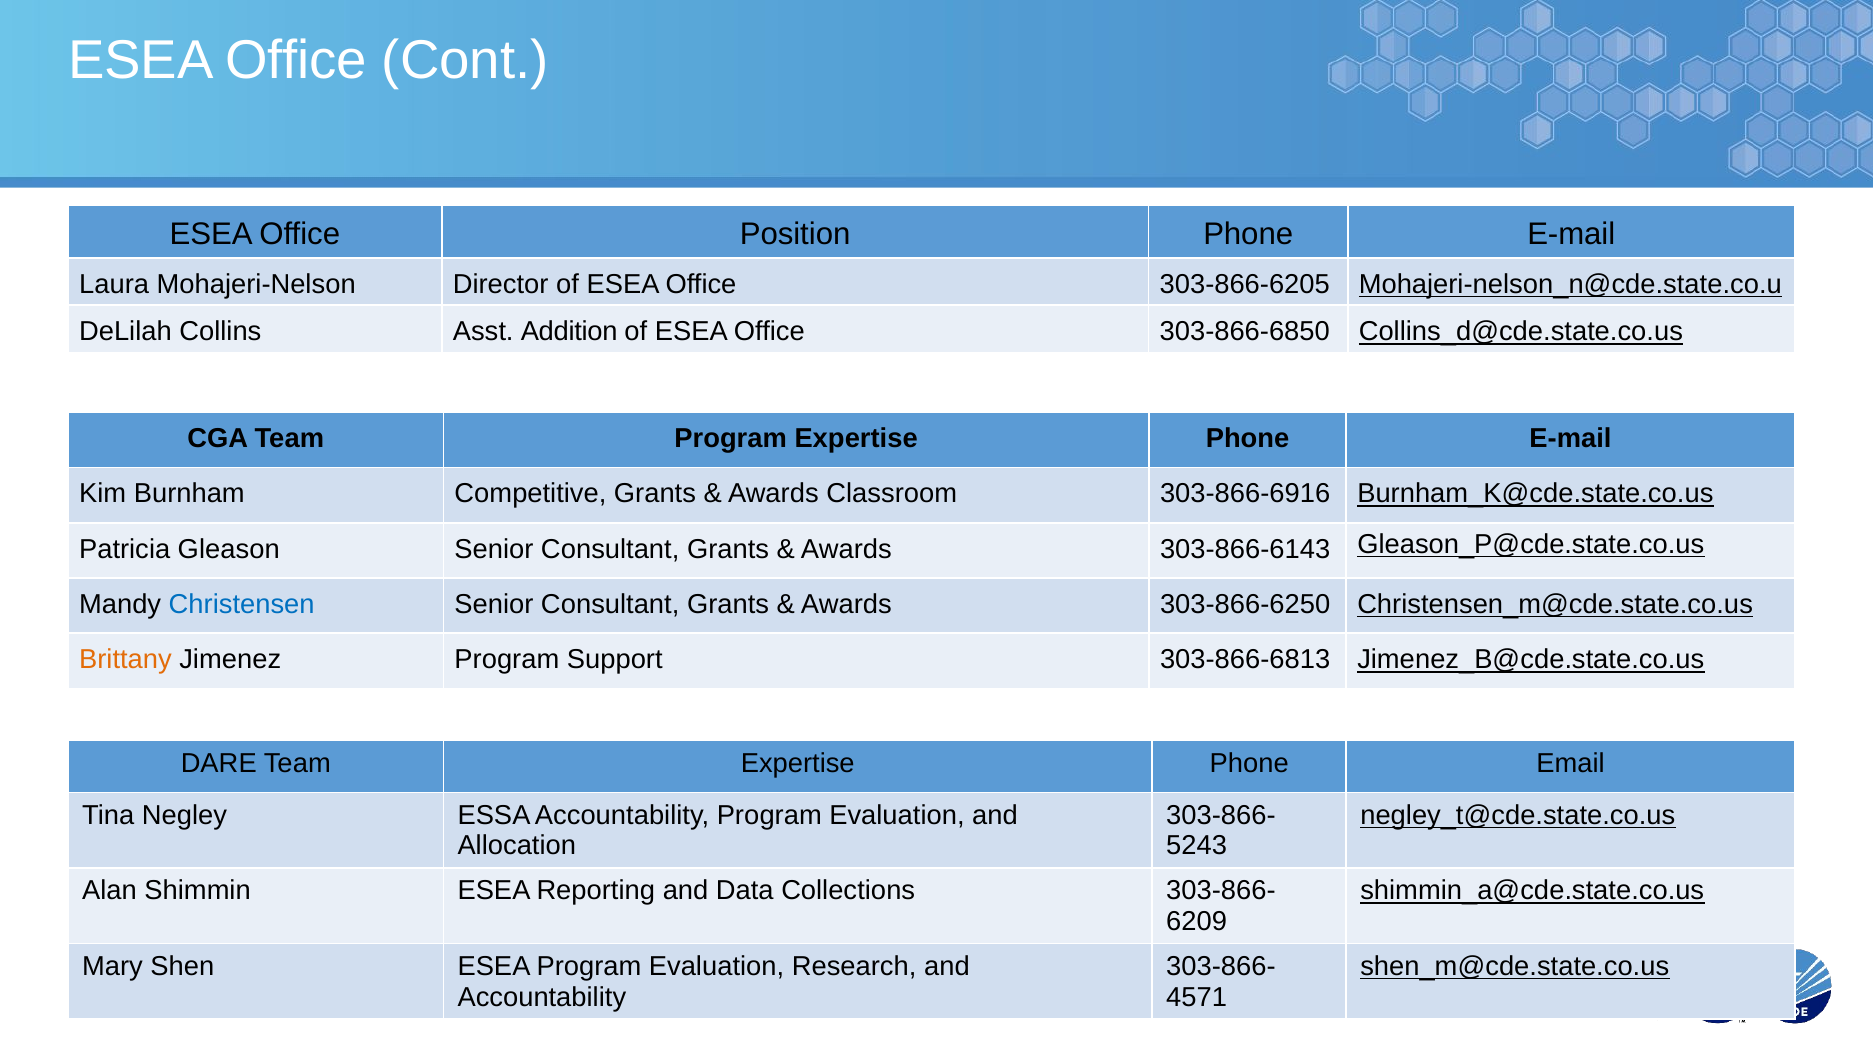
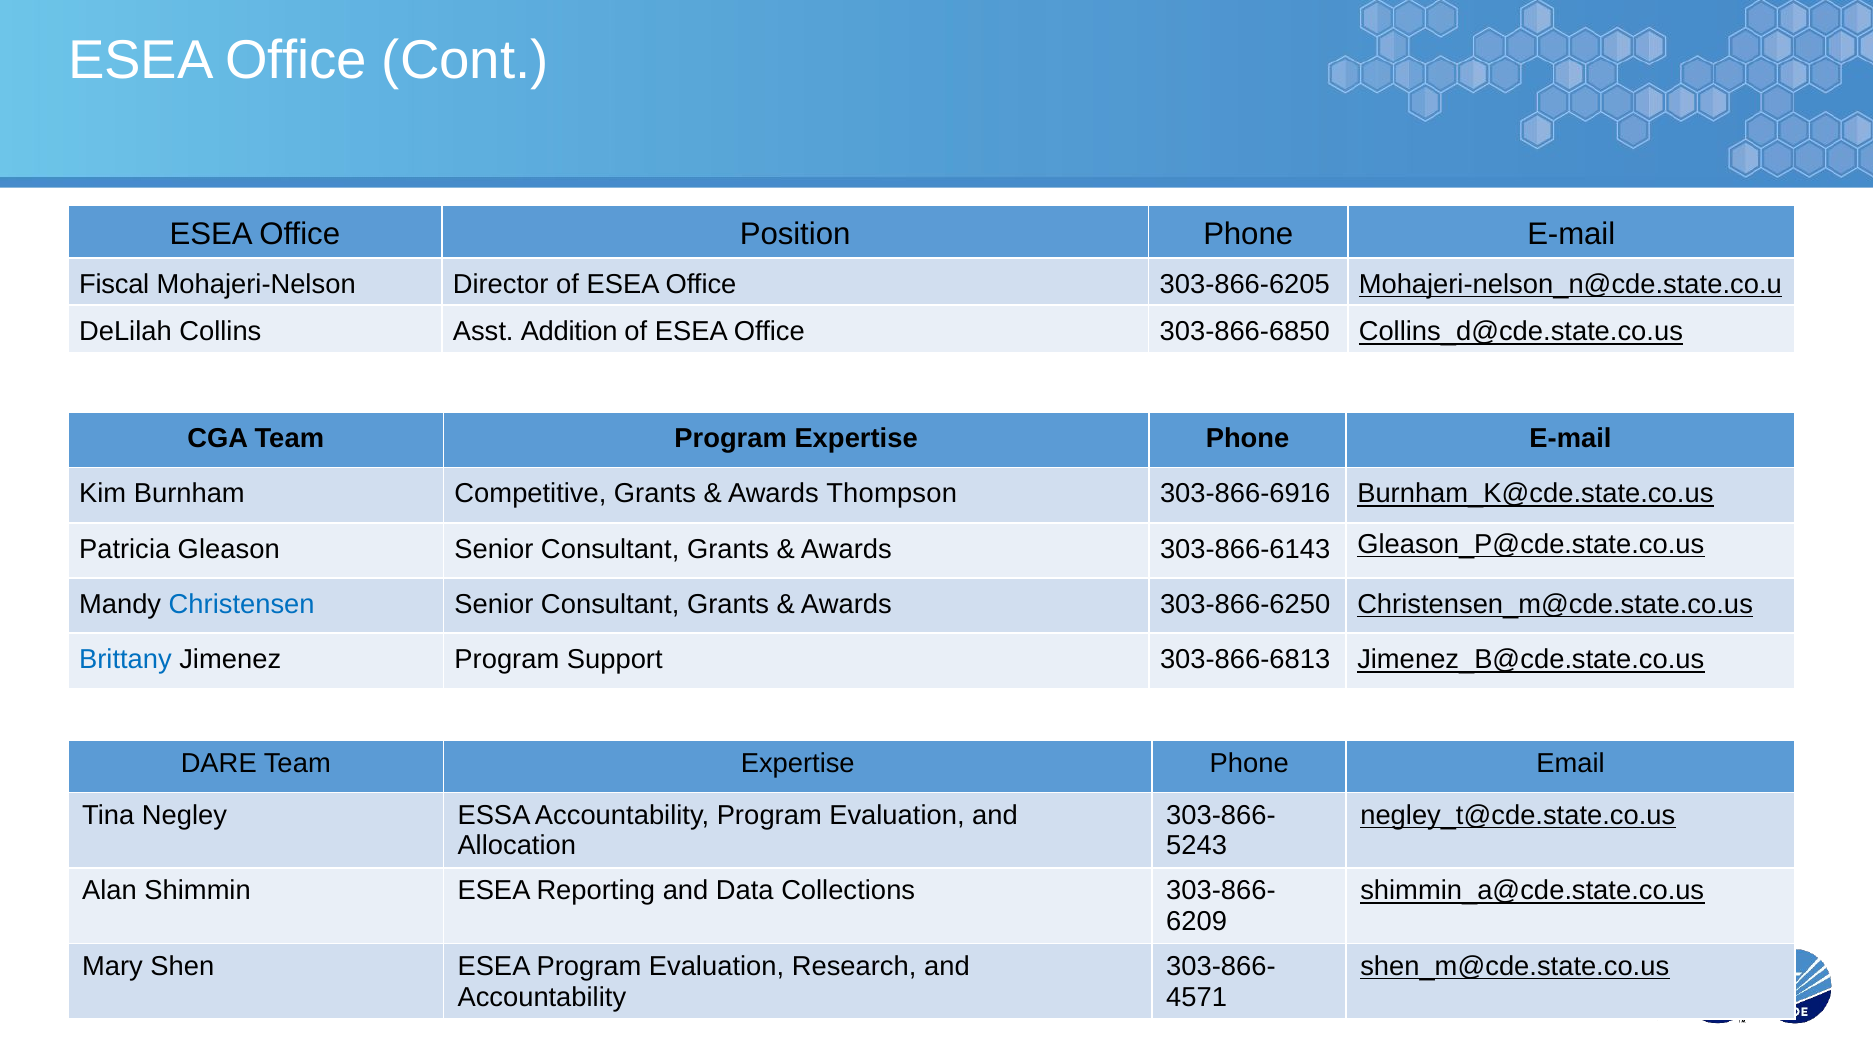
Laura: Laura -> Fiscal
Classroom: Classroom -> Thompson
Brittany colour: orange -> blue
